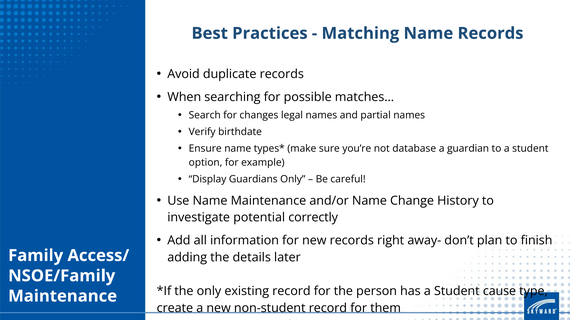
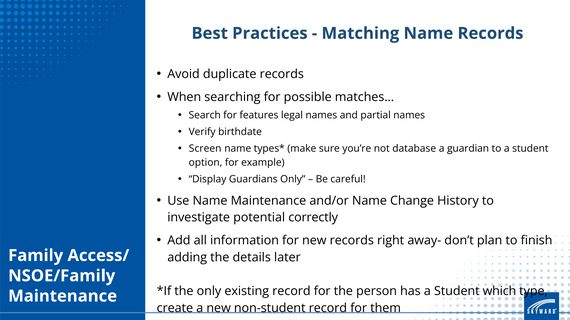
changes: changes -> features
Ensure: Ensure -> Screen
cause: cause -> which
